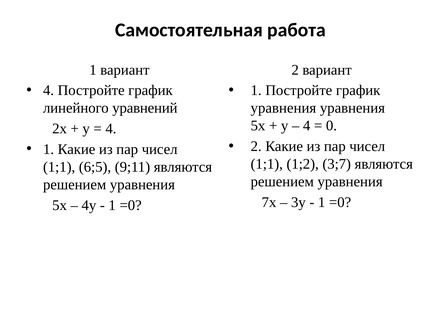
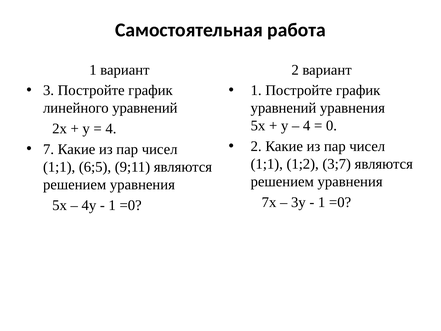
4 at (49, 90): 4 -> 3
уравнения at (283, 108): уравнения -> уравнений
1 at (49, 149): 1 -> 7
